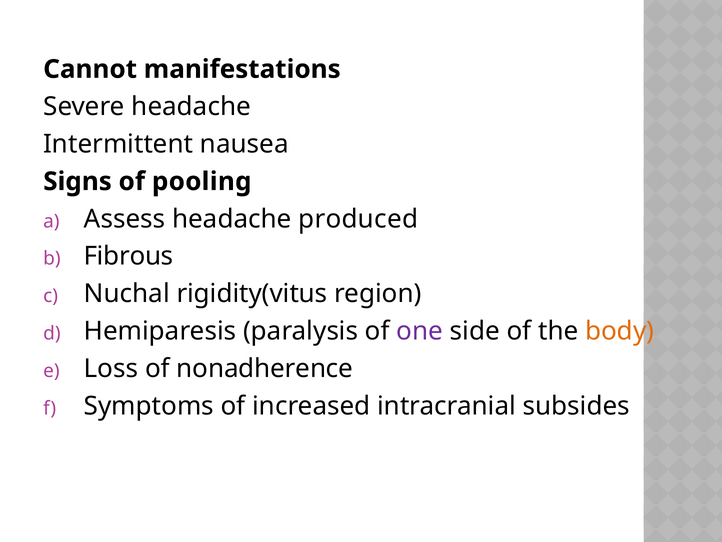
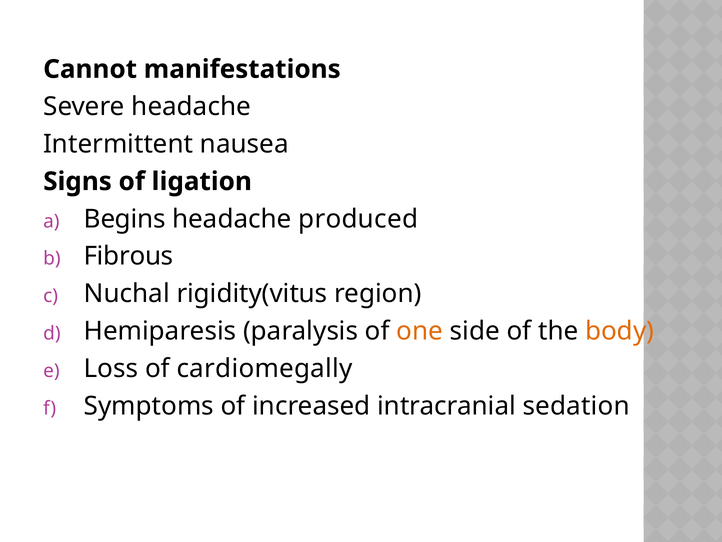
pooling: pooling -> ligation
Assess: Assess -> Begins
one colour: purple -> orange
nonadherence: nonadherence -> cardiomegally
subsides: subsides -> sedation
